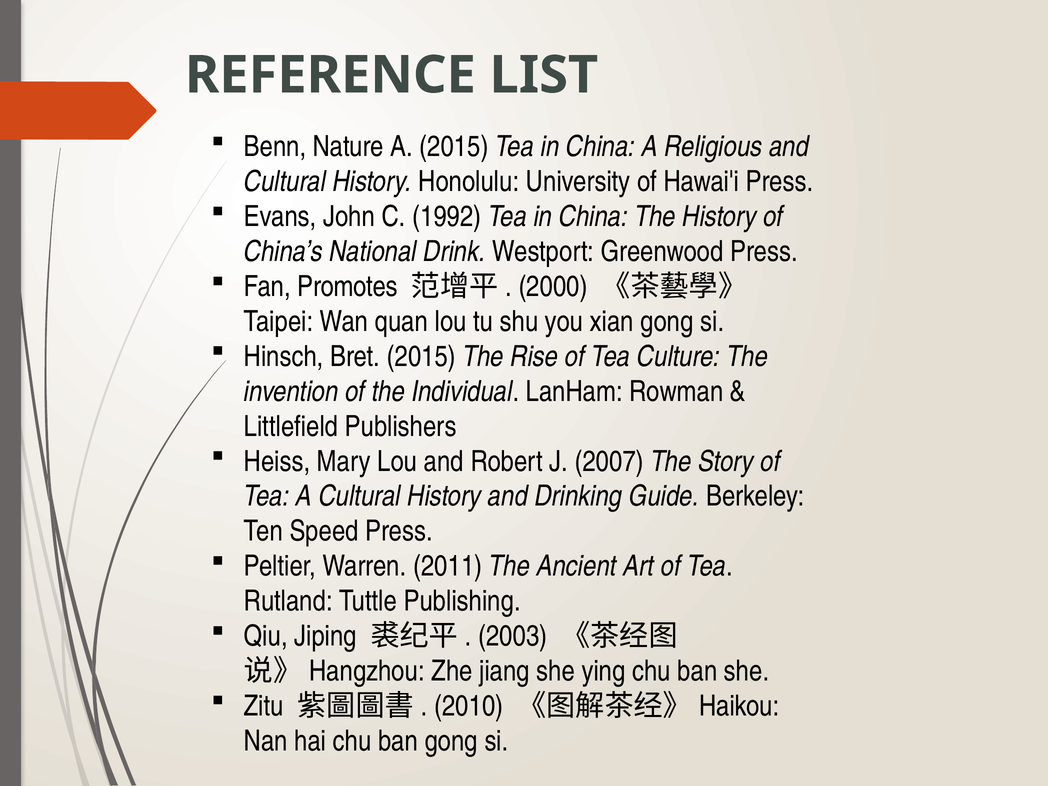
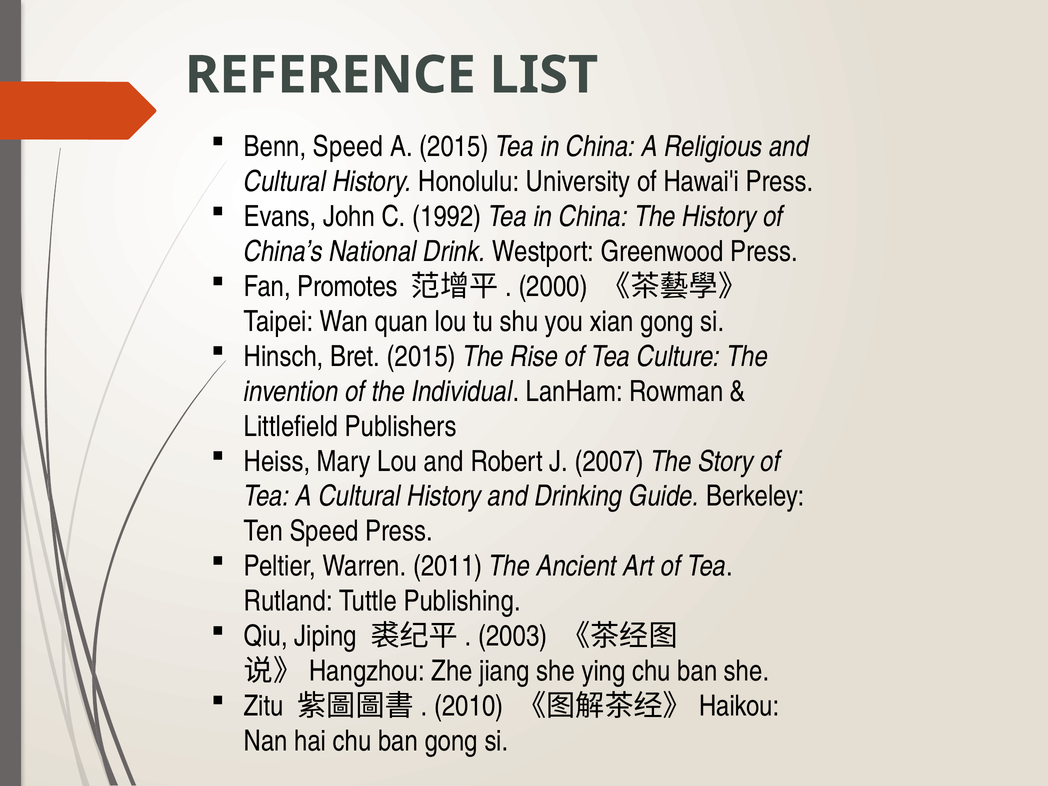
Benn Nature: Nature -> Speed
